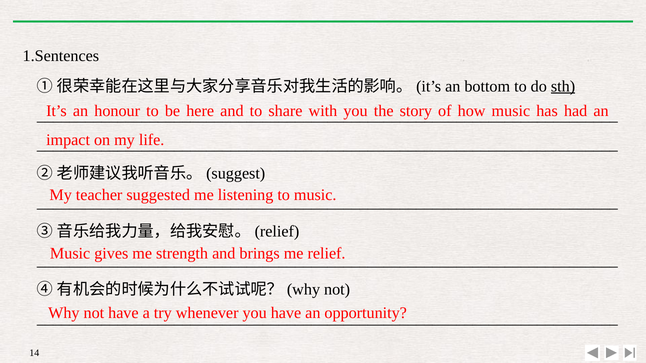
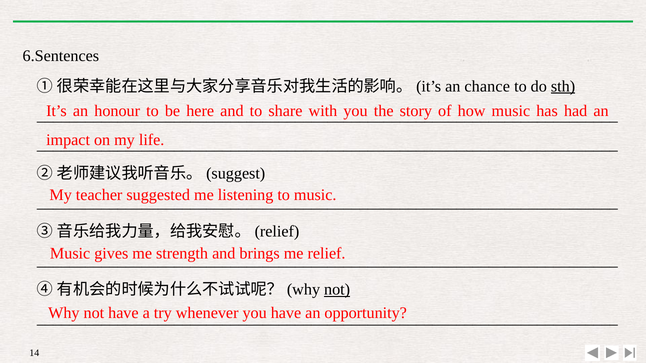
1.Sentences: 1.Sentences -> 6.Sentences
bottom: bottom -> chance
not at (337, 290) underline: none -> present
